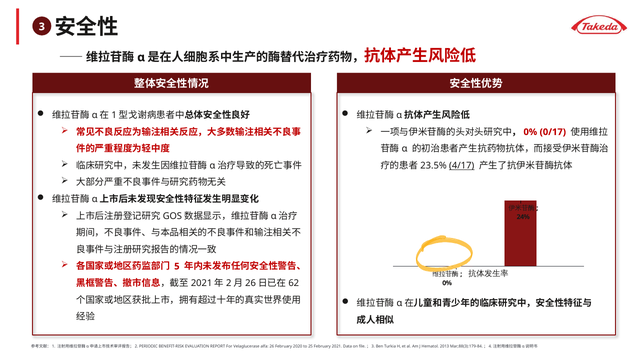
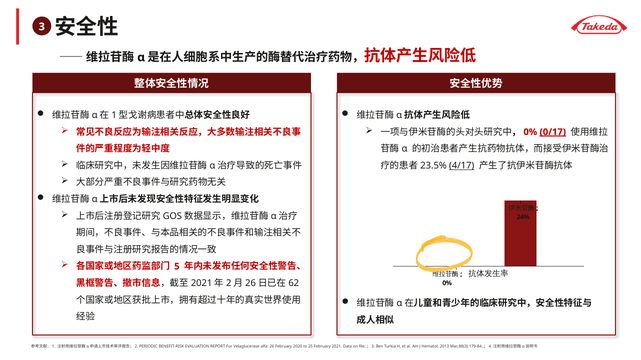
0/17 underline: none -> present
